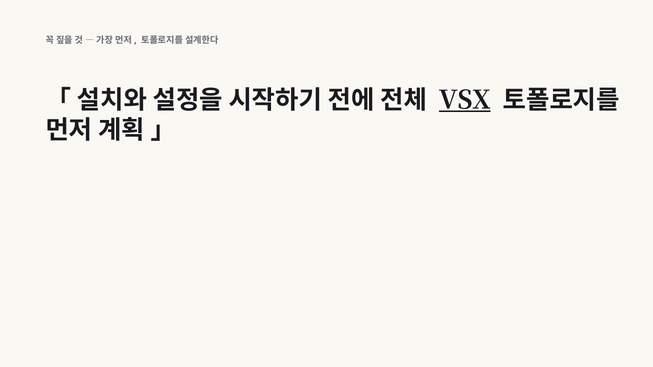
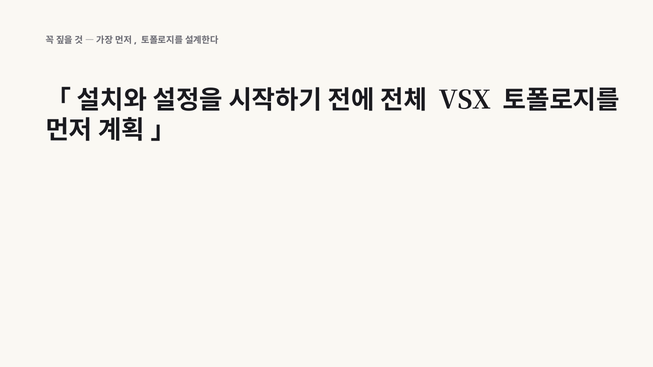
VSX underline: present -> none
